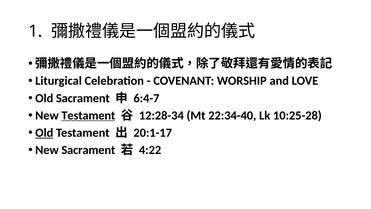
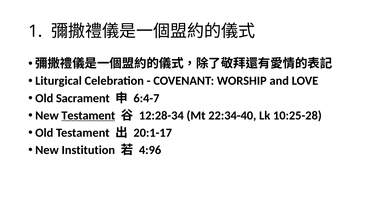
Old at (44, 132) underline: present -> none
New Sacrament: Sacrament -> Institution
4:22: 4:22 -> 4:96
